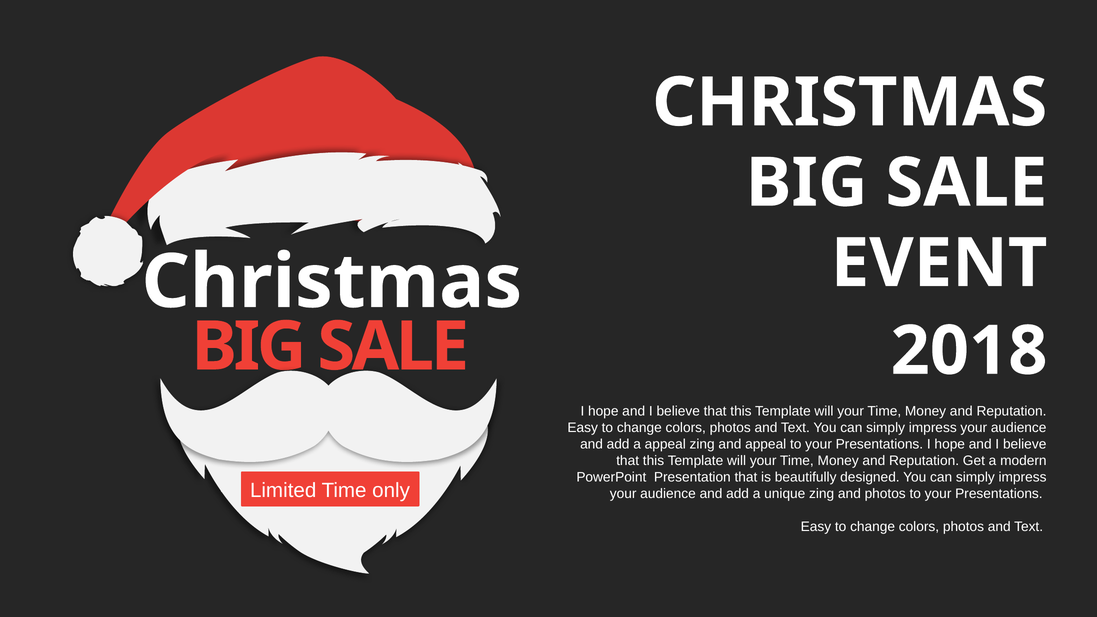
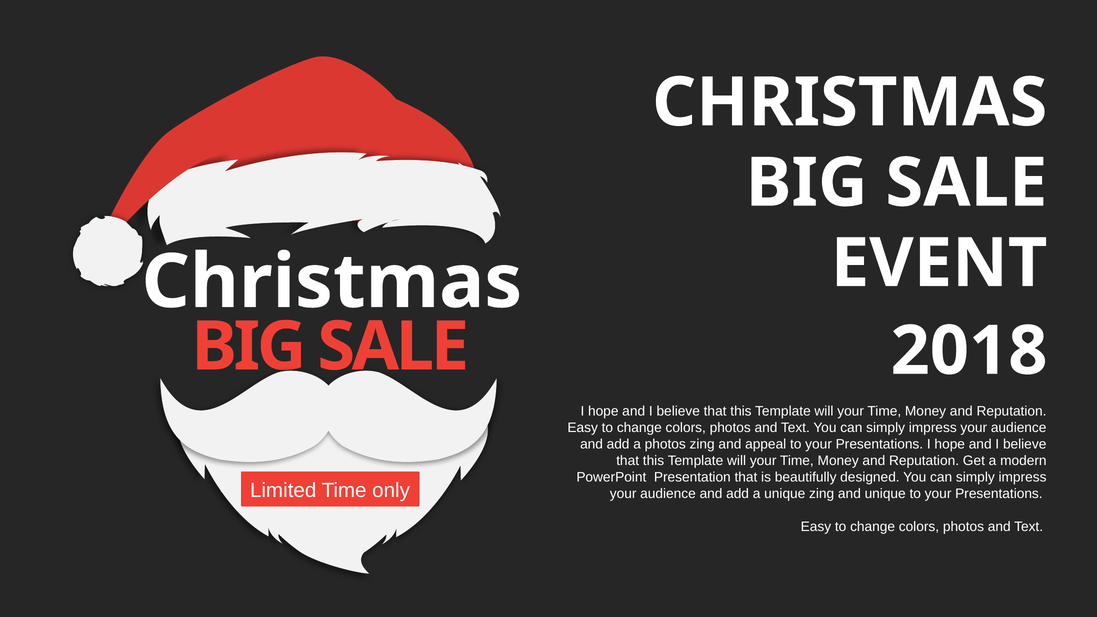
a appeal: appeal -> photos
and photos: photos -> unique
